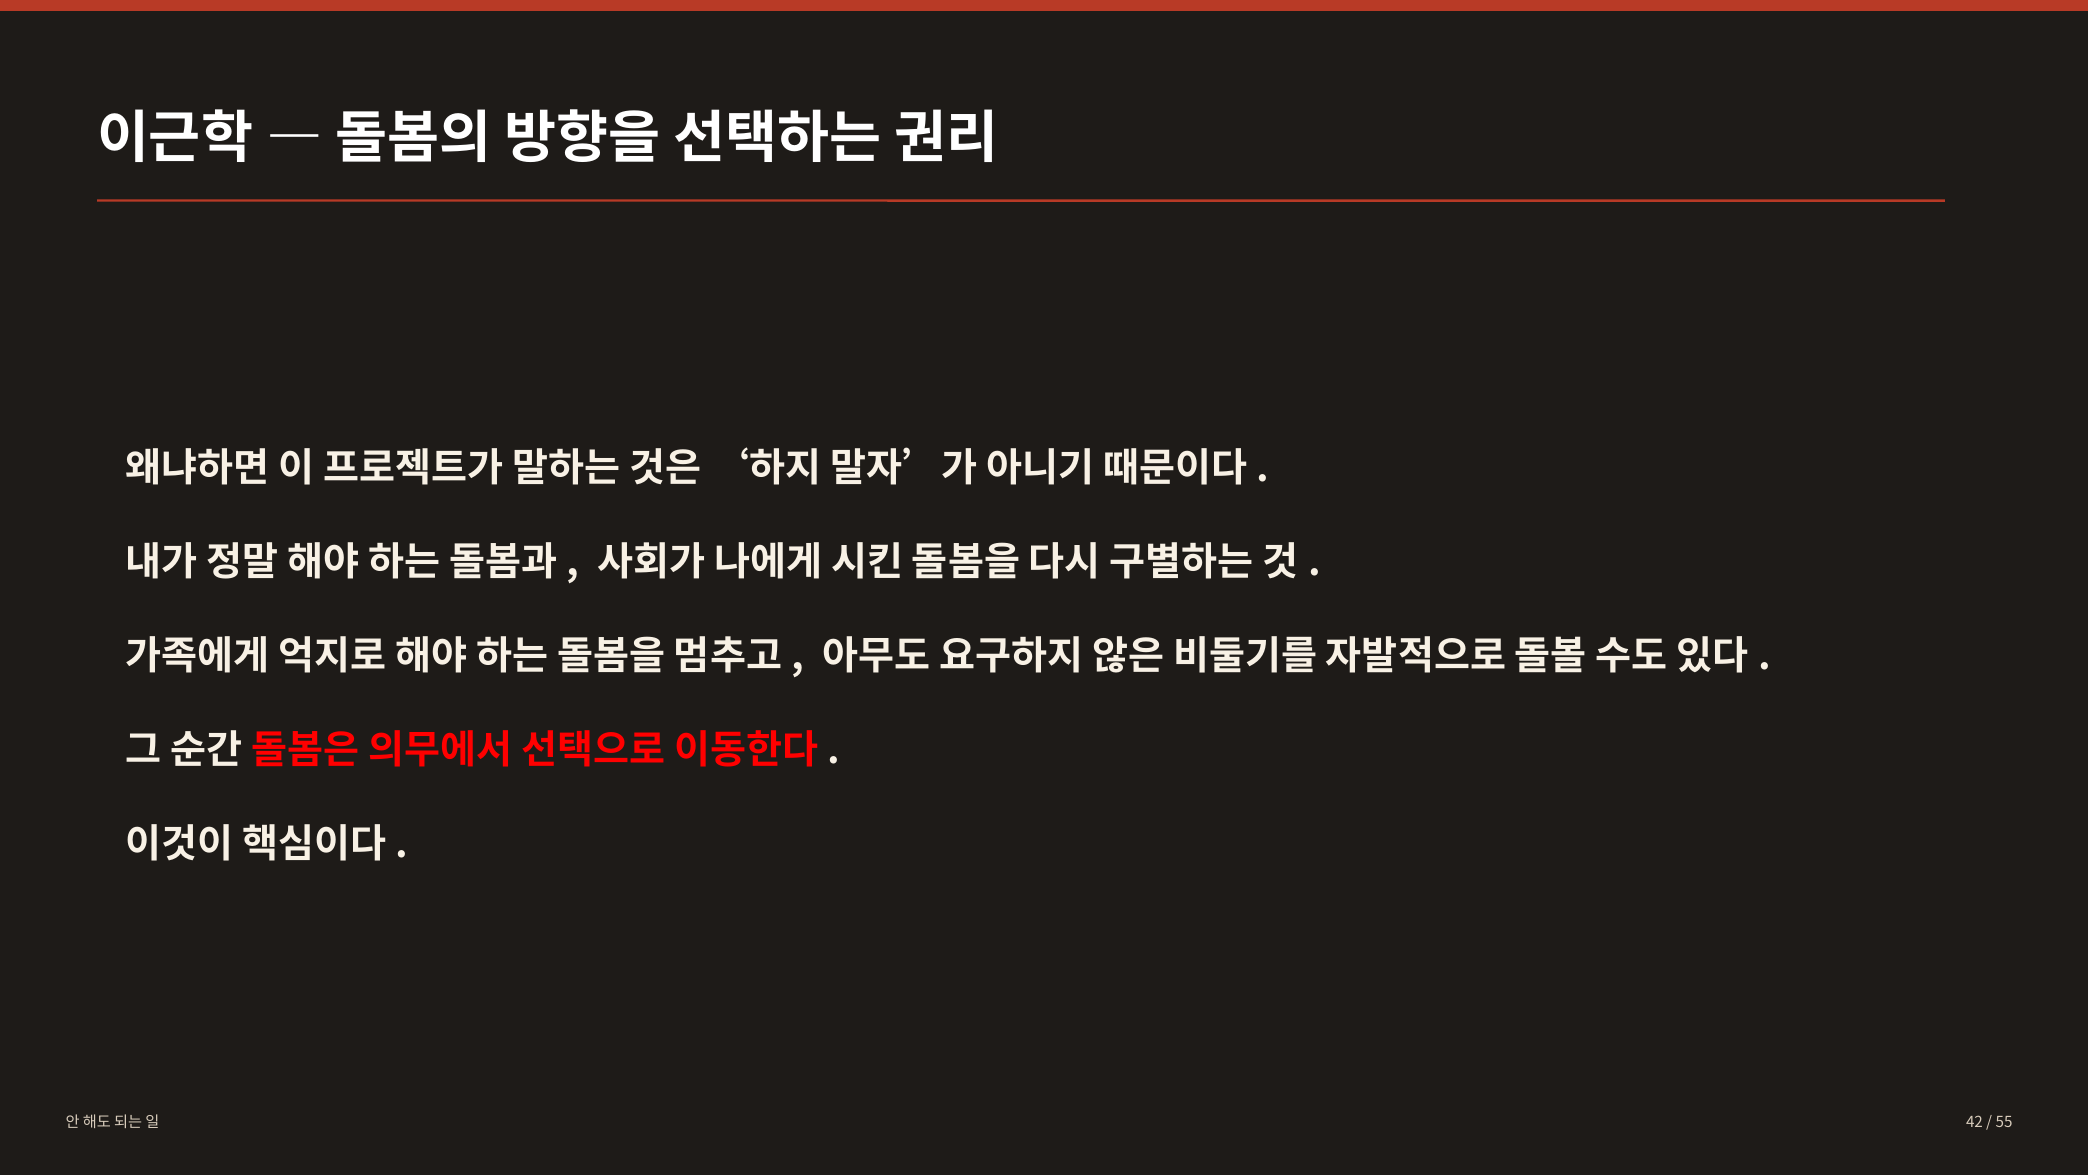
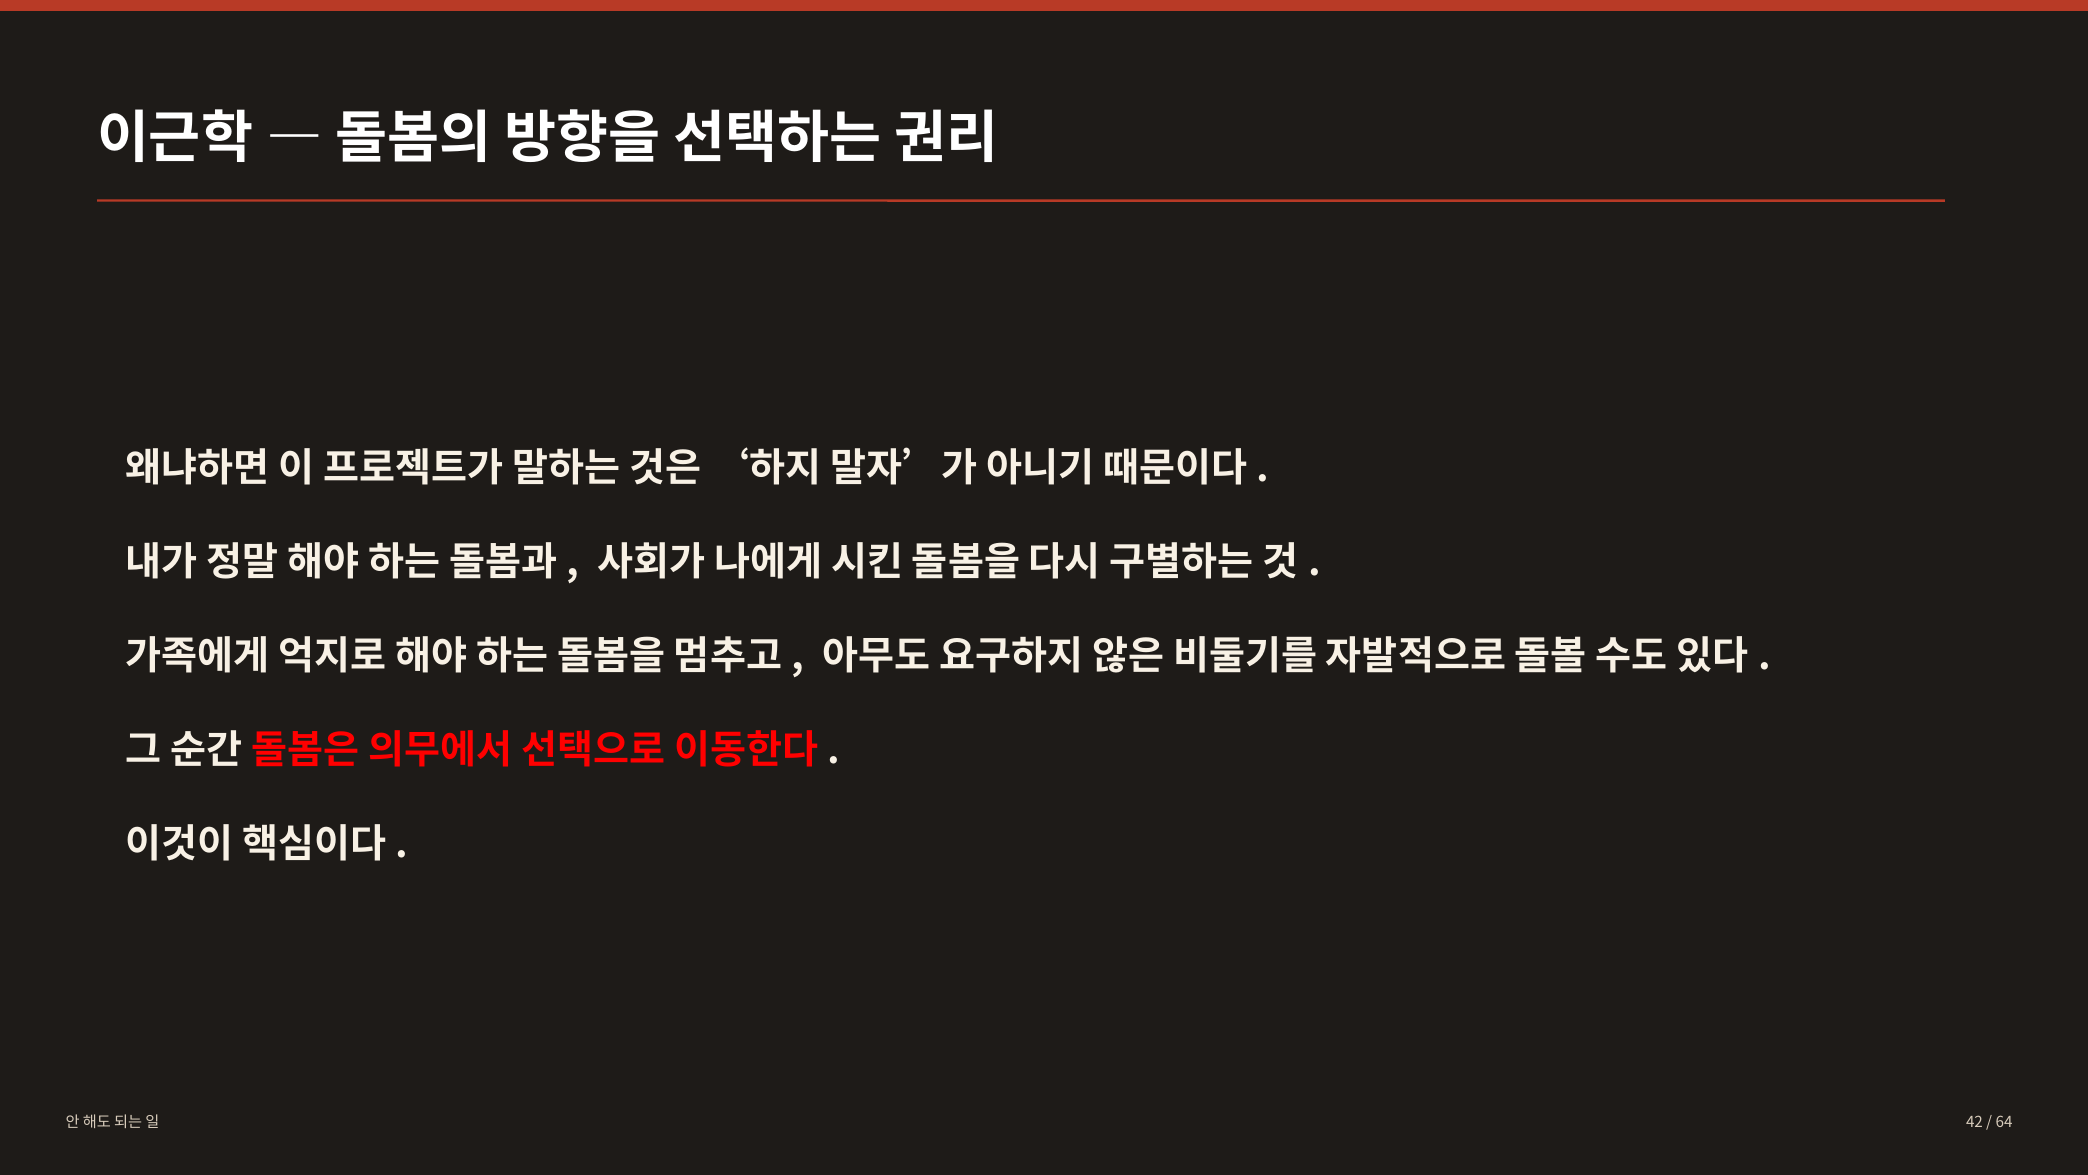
55: 55 -> 64
